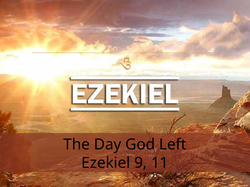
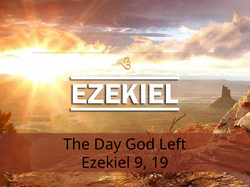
11: 11 -> 19
